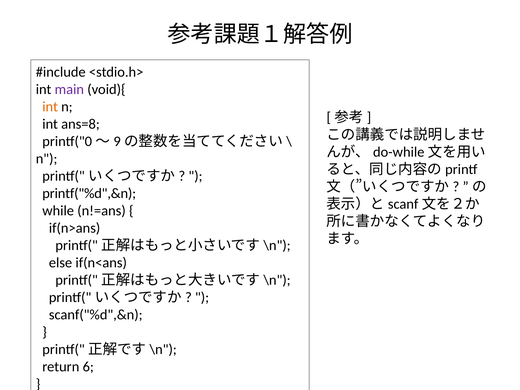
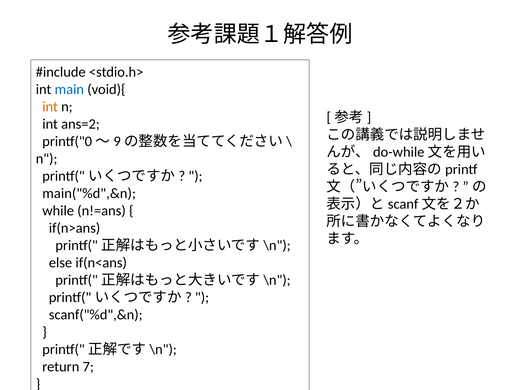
main colour: purple -> blue
ans=8: ans=8 -> ans=2
printf("%d",&n: printf("%d",&n -> main("%d",&n
6: 6 -> 7
